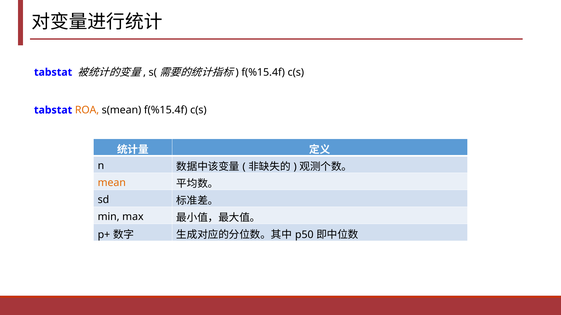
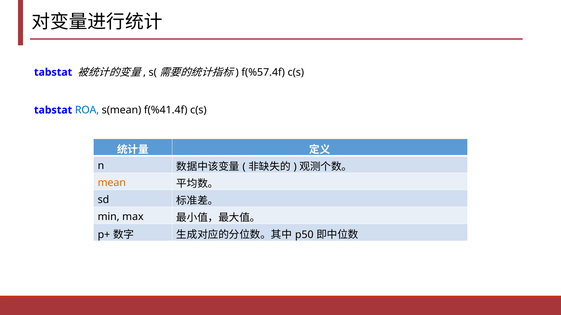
f(%15.4f at (263, 72): f(%15.4f -> f(%57.4f
ROA colour: orange -> blue
s(mean f(%15.4f: f(%15.4f -> f(%41.4f
